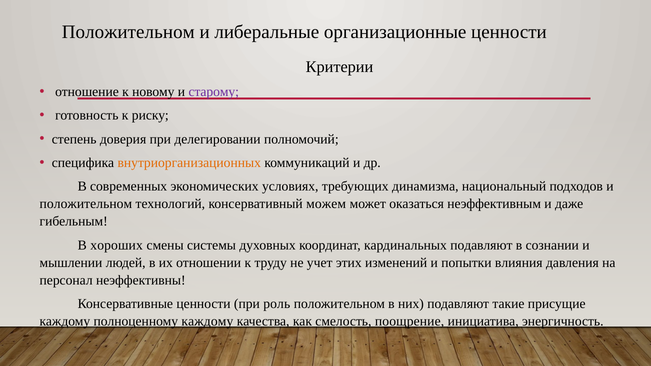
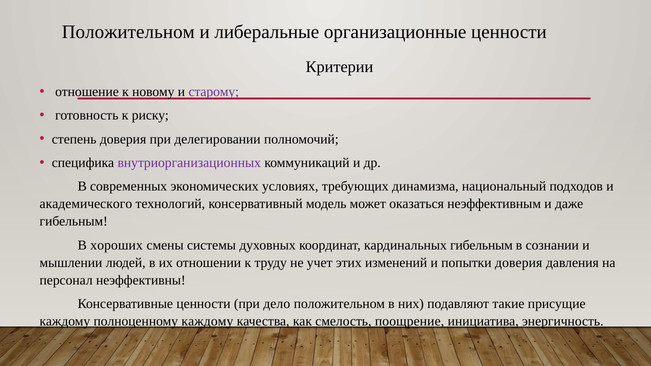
внутриорганизационных colour: orange -> purple
положительном at (86, 204): положительном -> академического
можем: можем -> модель
кардинальных подавляют: подавляют -> гибельным
попытки влияния: влияния -> доверия
роль: роль -> дело
